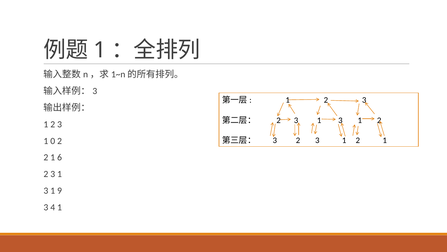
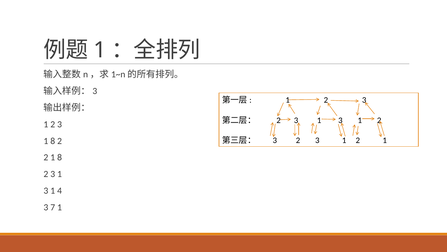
0 at (53, 141): 0 -> 8
2 1 6: 6 -> 8
9: 9 -> 4
4: 4 -> 7
